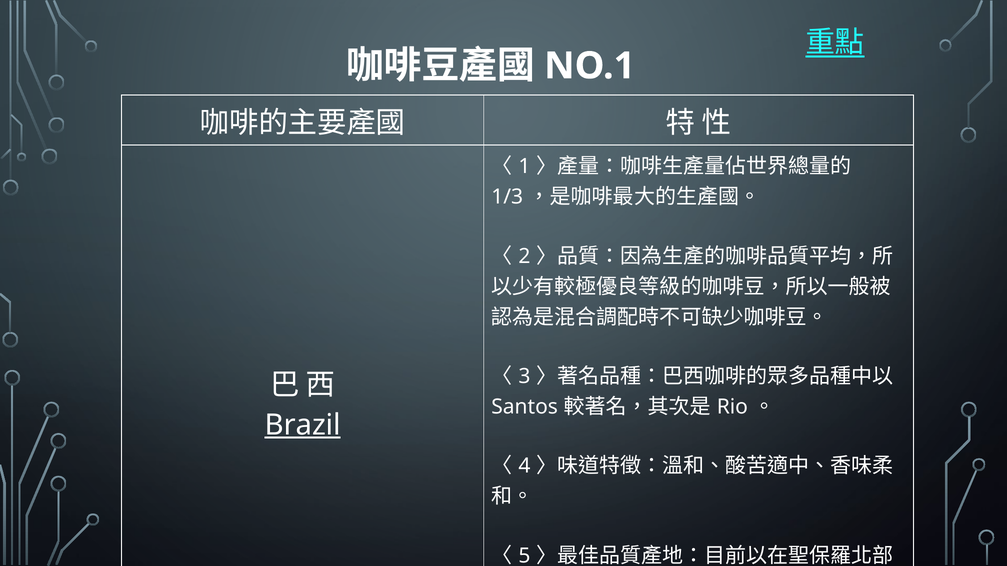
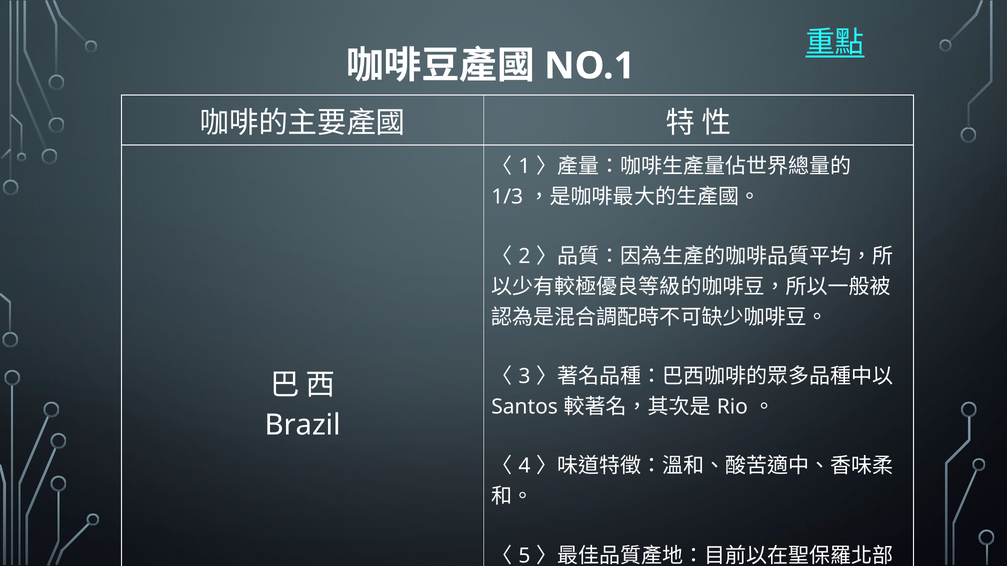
Brazil underline: present -> none
